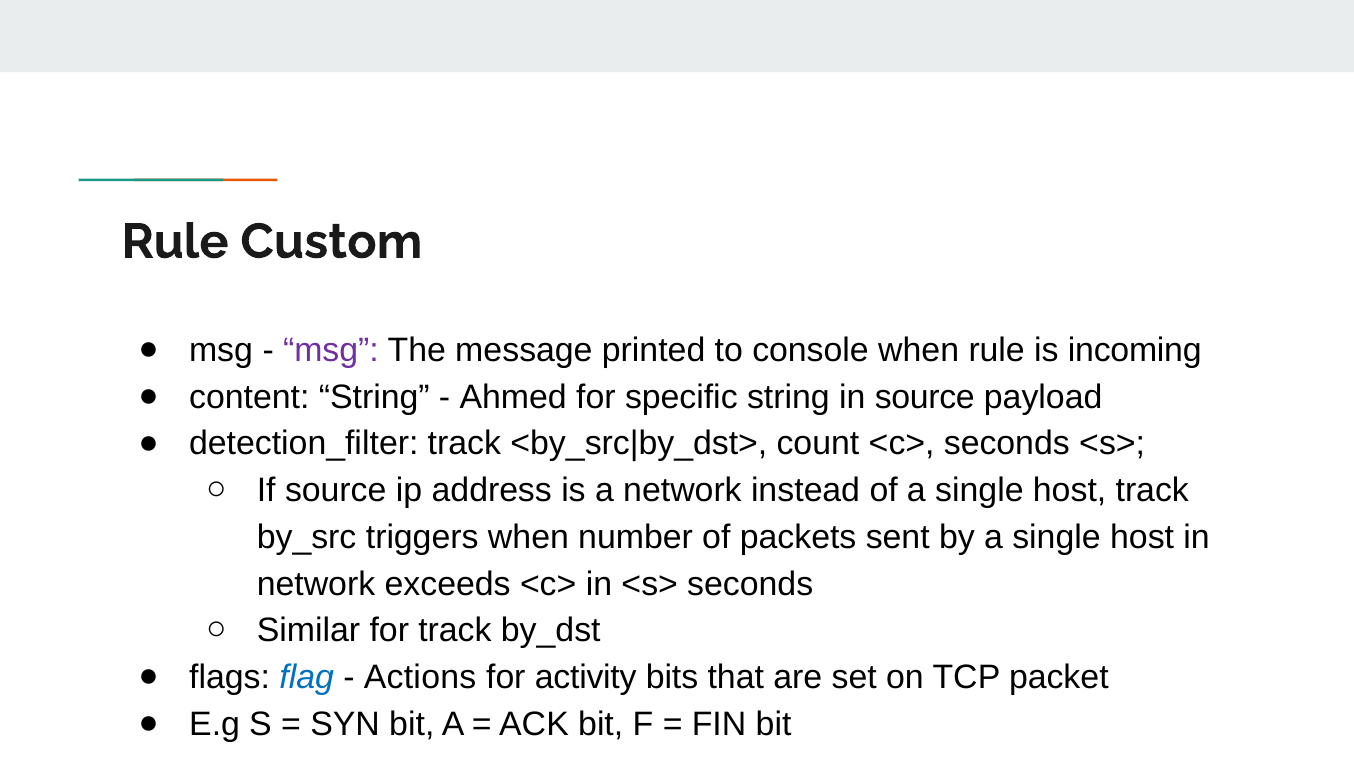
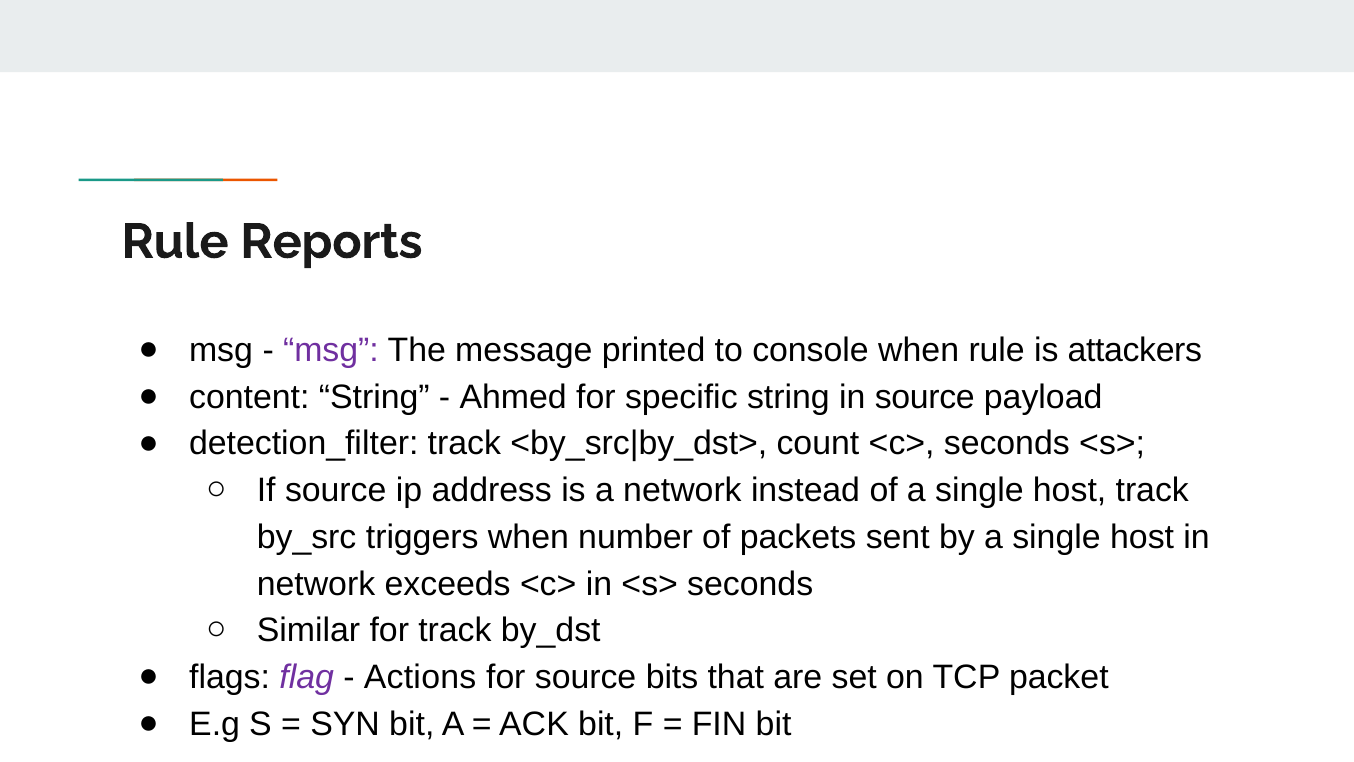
Custom: Custom -> Reports
incoming: incoming -> attackers
flag colour: blue -> purple
for activity: activity -> source
